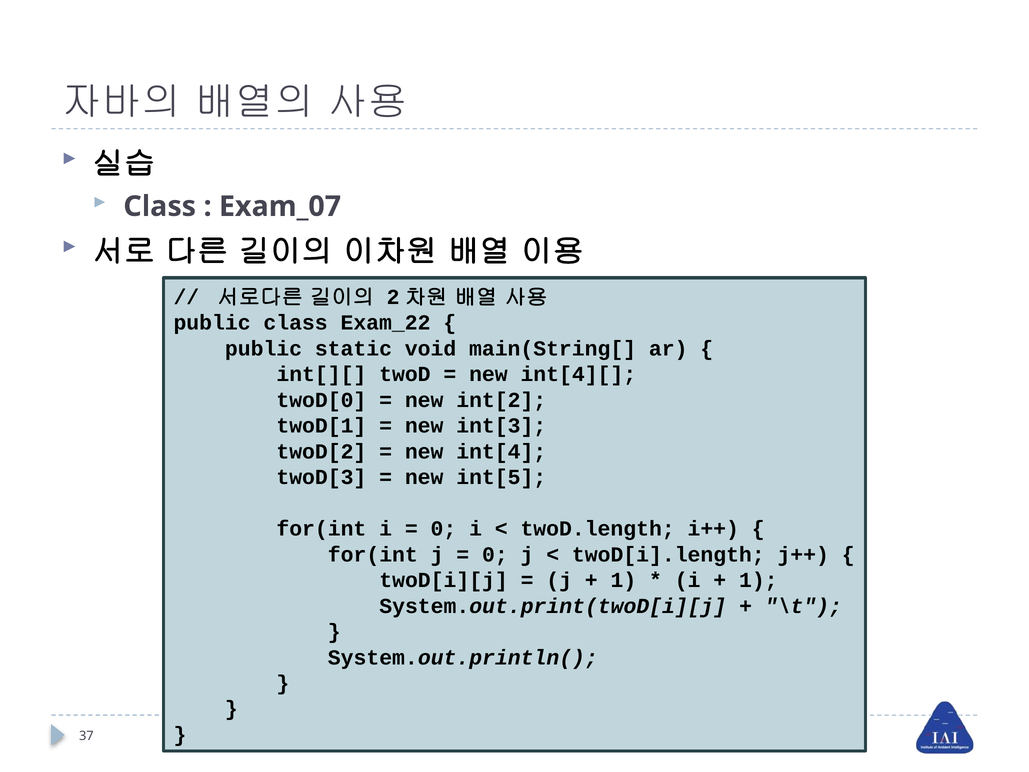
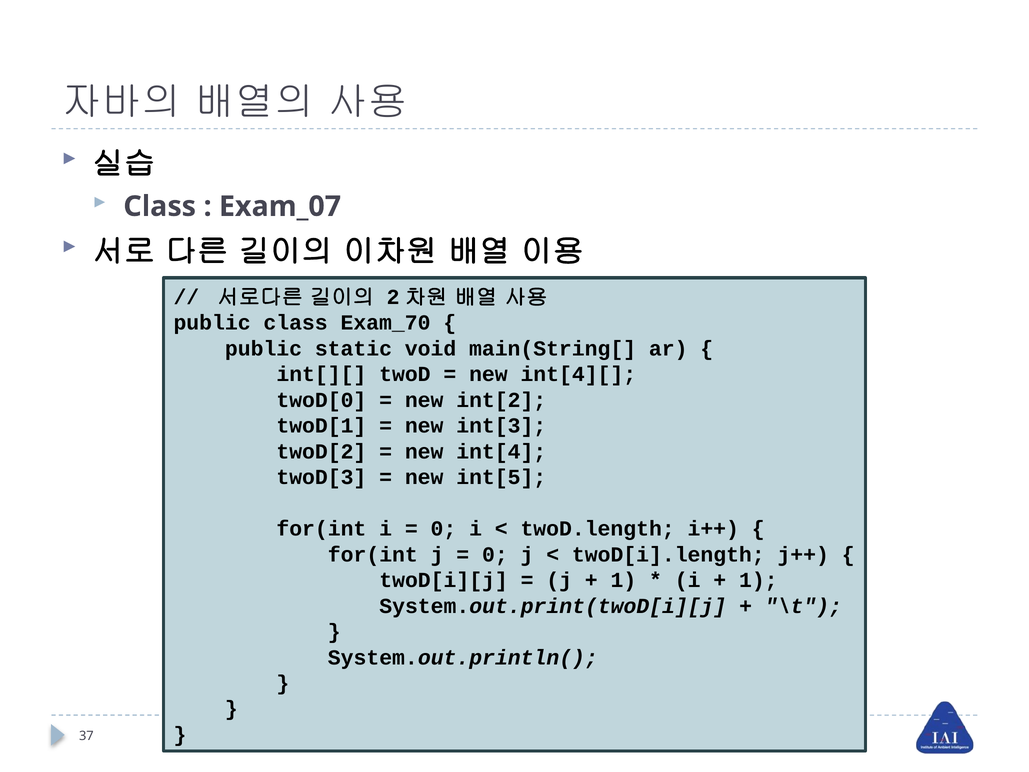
Exam_22: Exam_22 -> Exam_70
